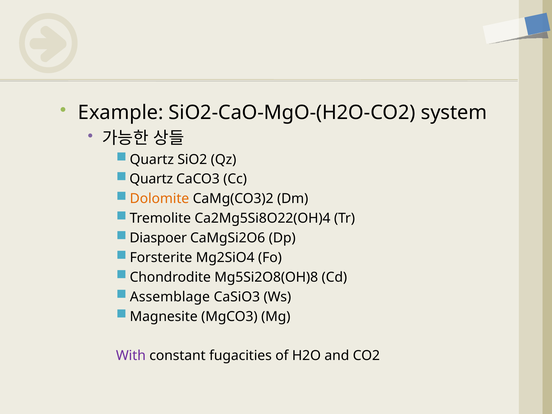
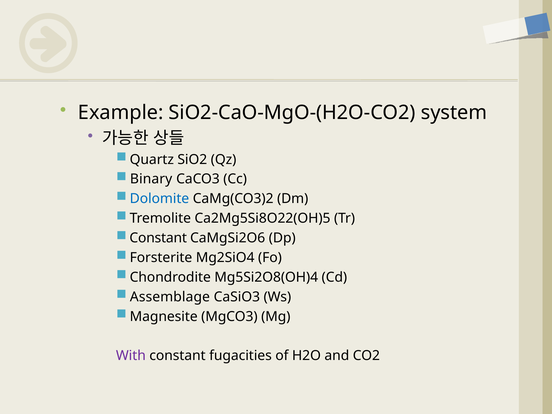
Quartz at (151, 179): Quartz -> Binary
Dolomite colour: orange -> blue
Ca2Mg5Si8O22(OH)4: Ca2Mg5Si8O22(OH)4 -> Ca2Mg5Si8O22(OH)5
Diaspoer at (158, 238): Diaspoer -> Constant
Mg5Si2O8(OH)8: Mg5Si2O8(OH)8 -> Mg5Si2O8(OH)4
